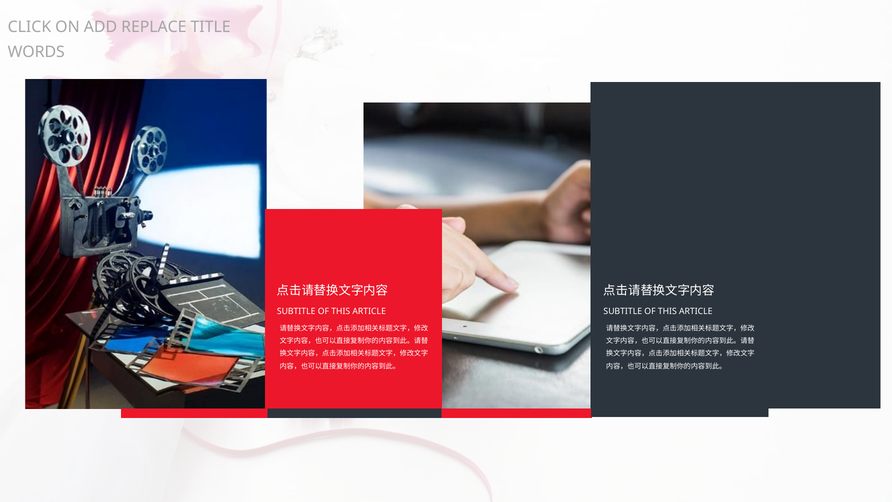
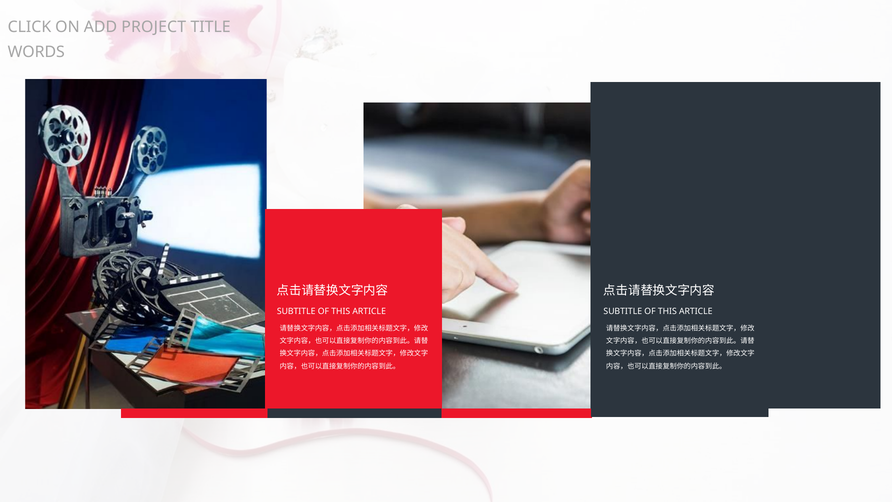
REPLACE: REPLACE -> PROJECT
